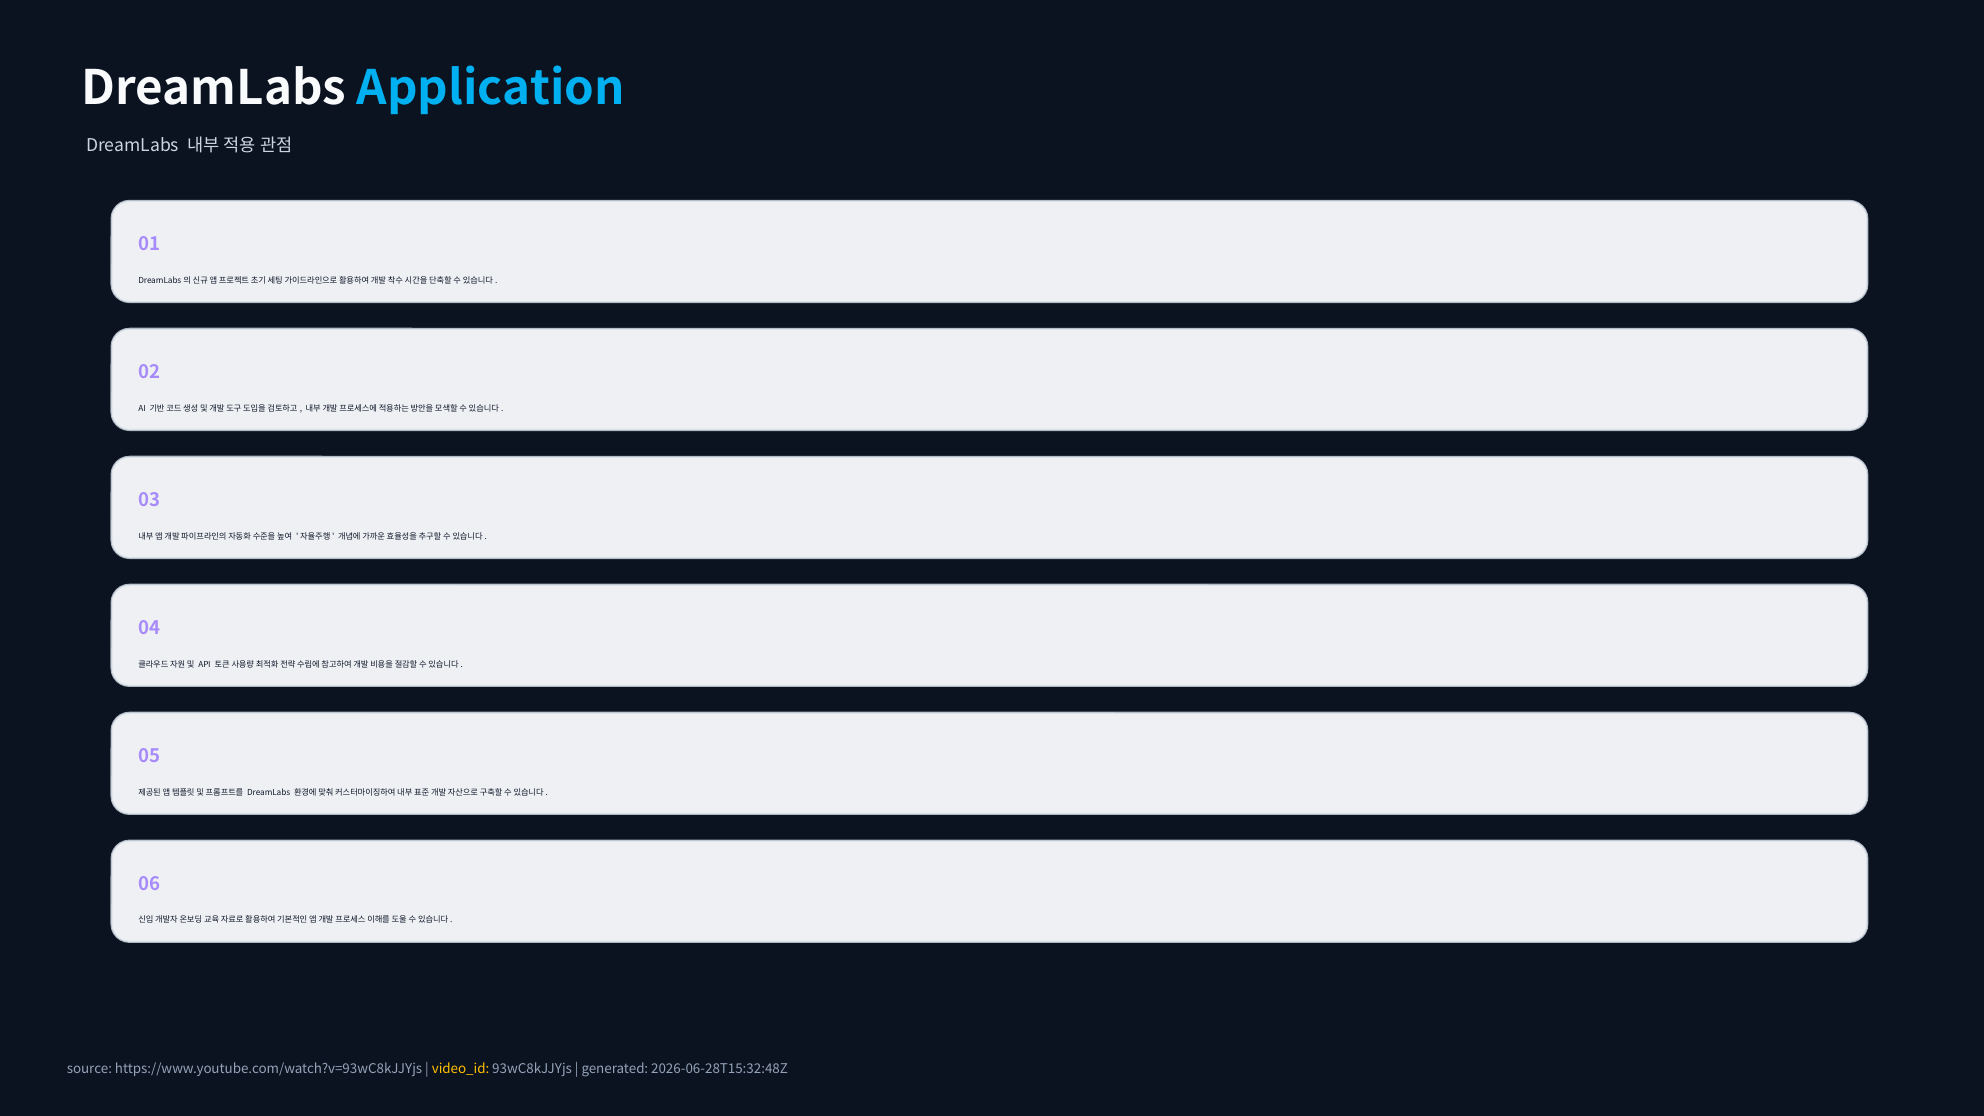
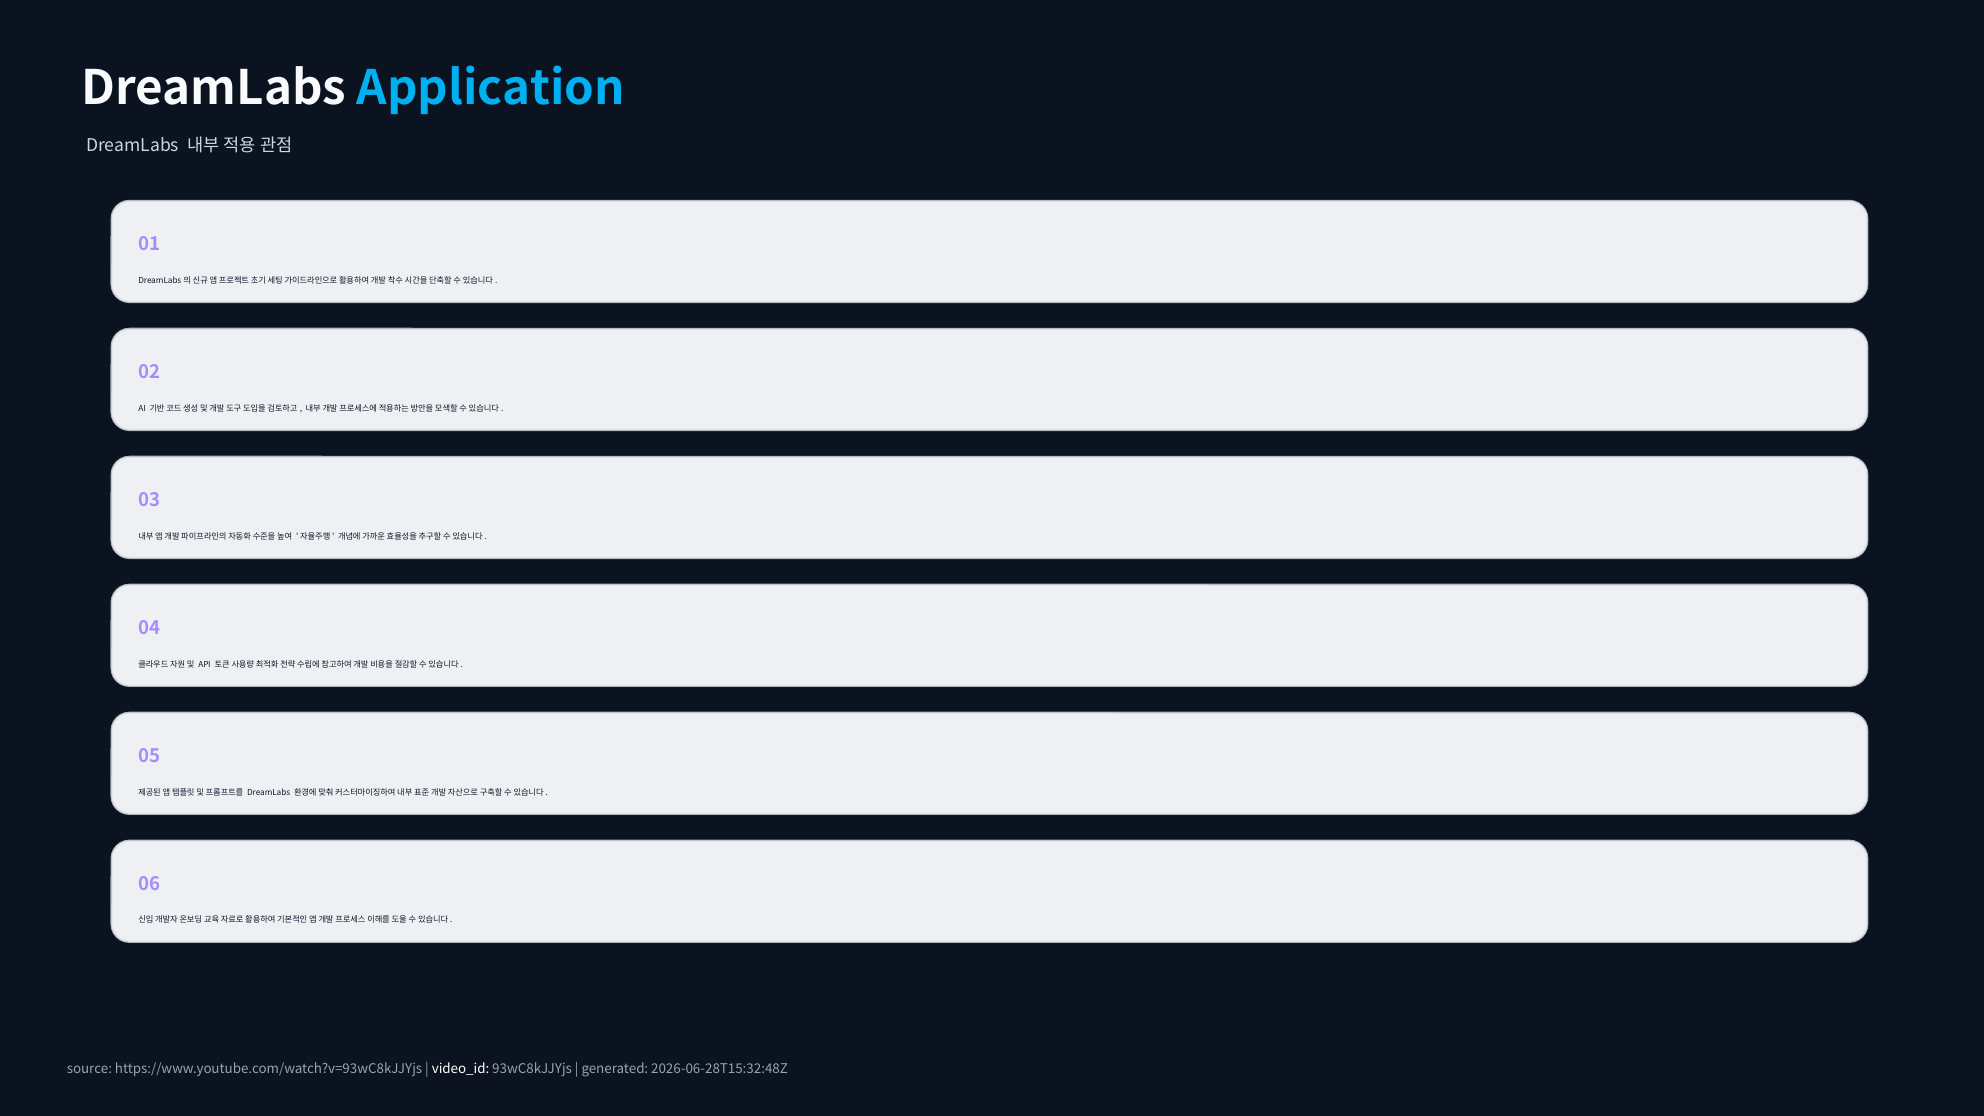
video_id colour: yellow -> white
